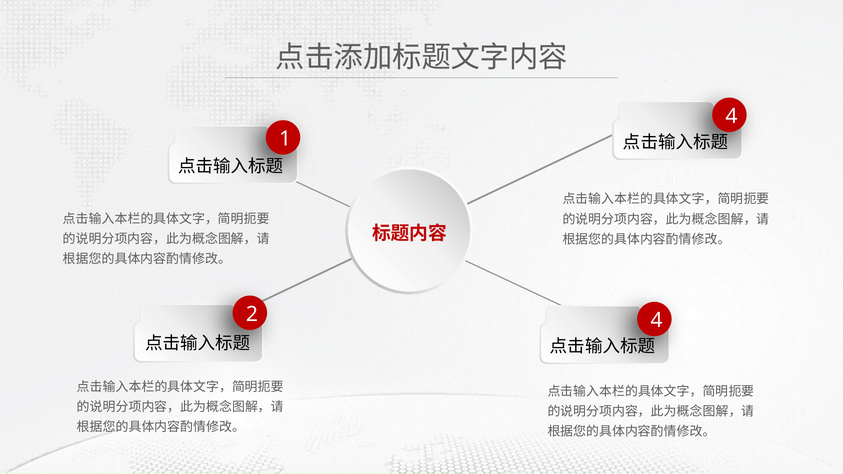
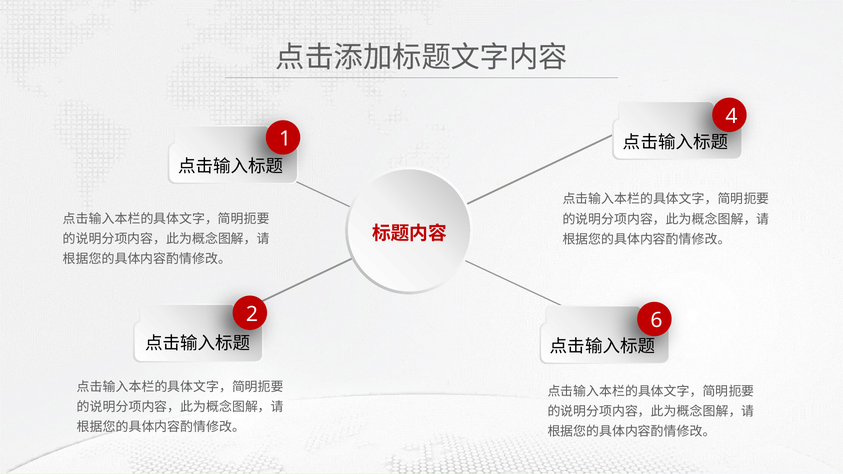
2 4: 4 -> 6
